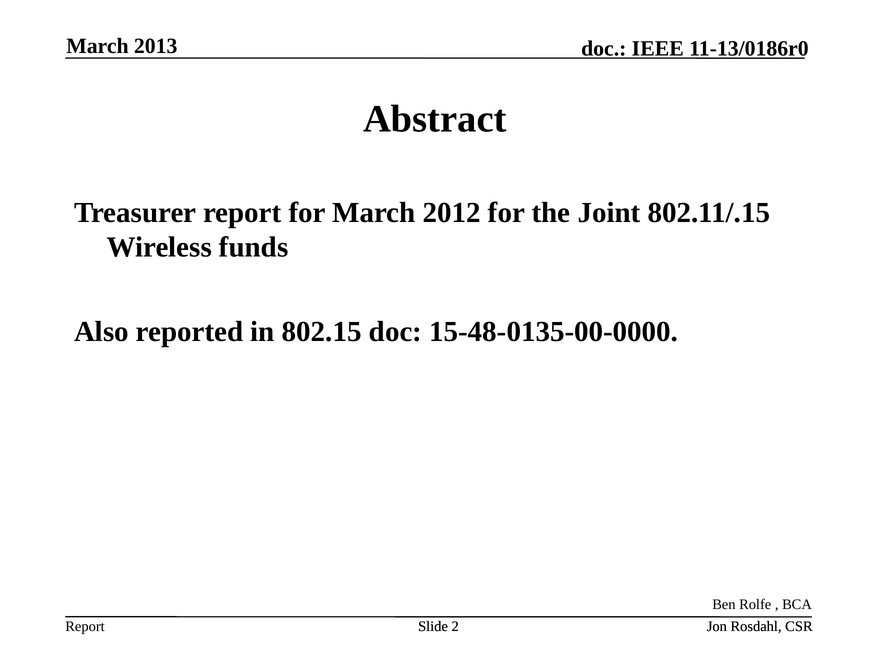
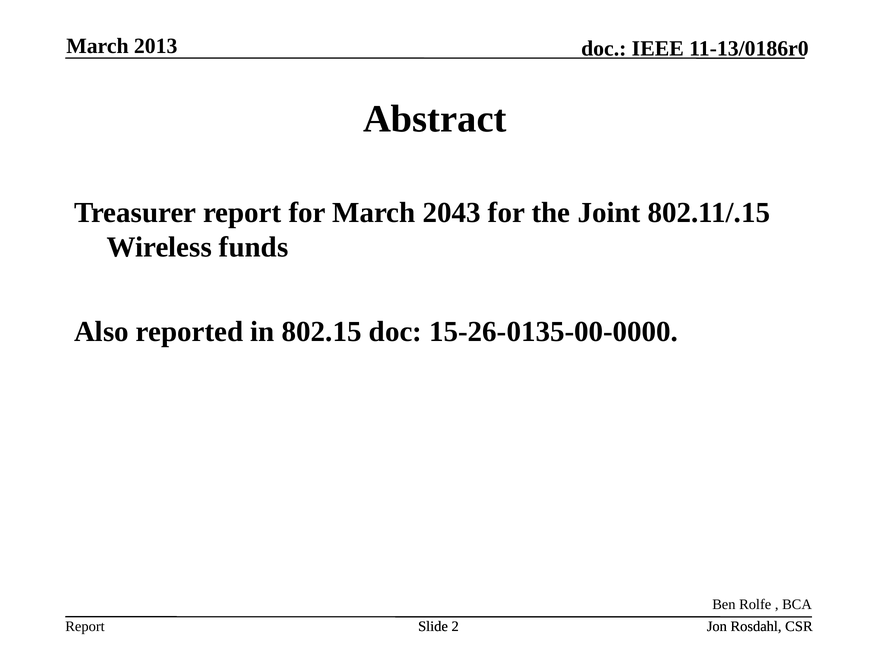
2012: 2012 -> 2043
15-48-0135-00-0000: 15-48-0135-00-0000 -> 15-26-0135-00-0000
